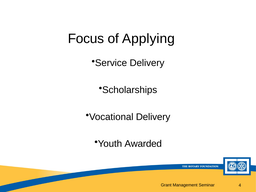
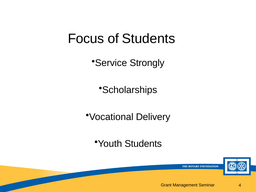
of Applying: Applying -> Students
Service Delivery: Delivery -> Strongly
Youth Awarded: Awarded -> Students
